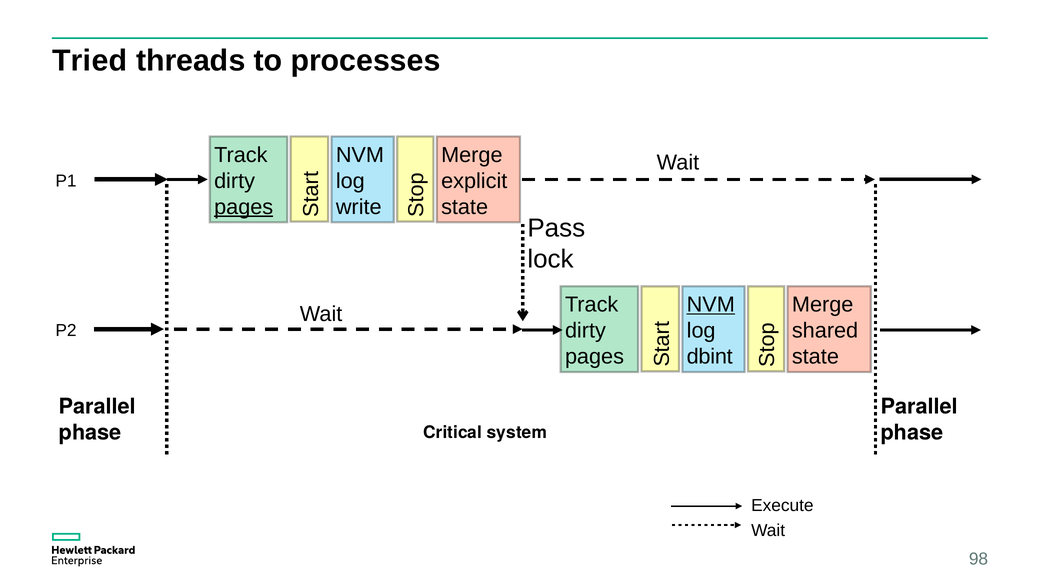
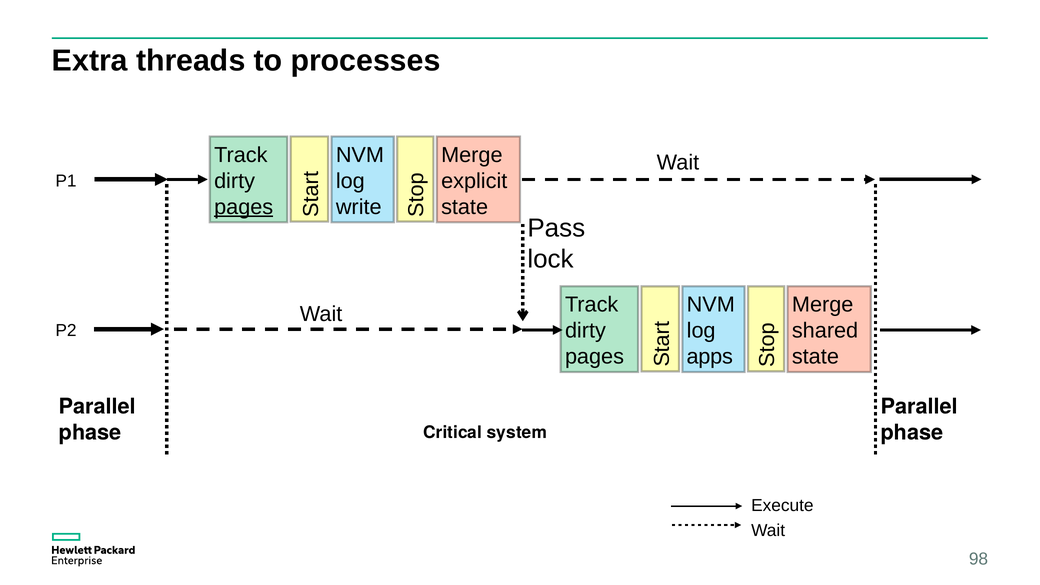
Tried: Tried -> Extra
NVM at (711, 305) underline: present -> none
dbint: dbint -> apps
